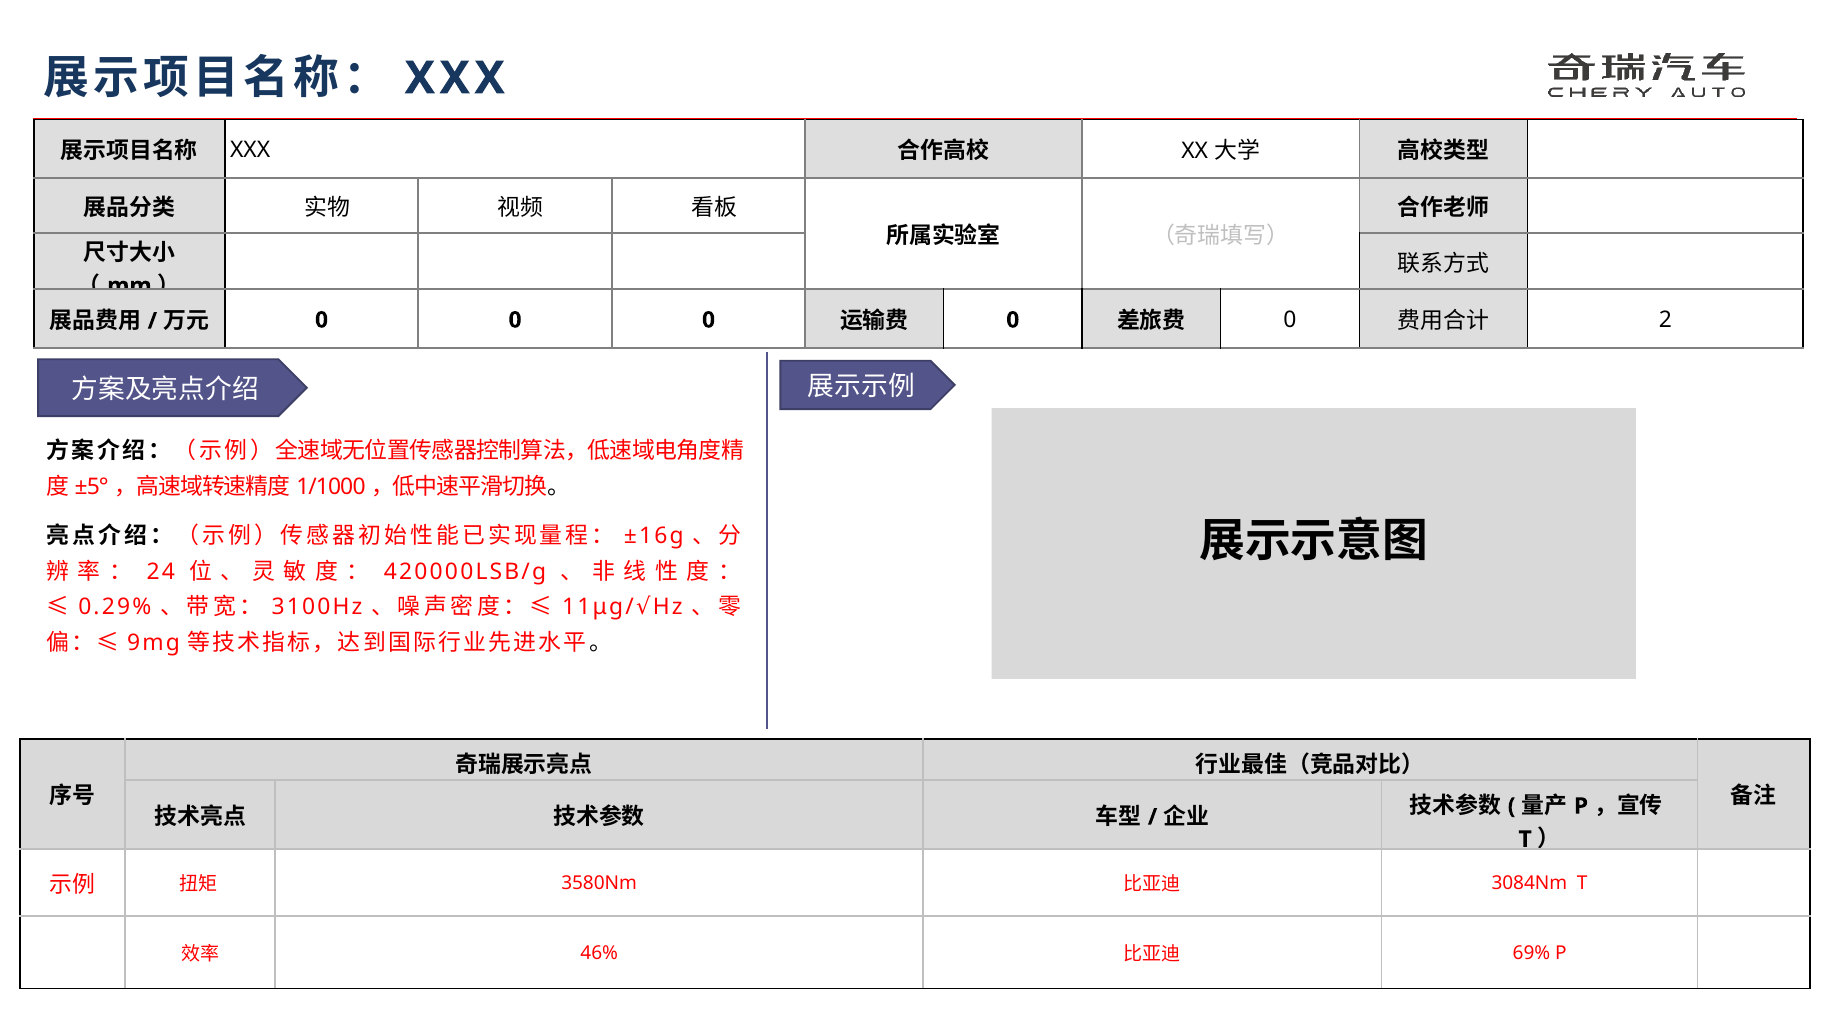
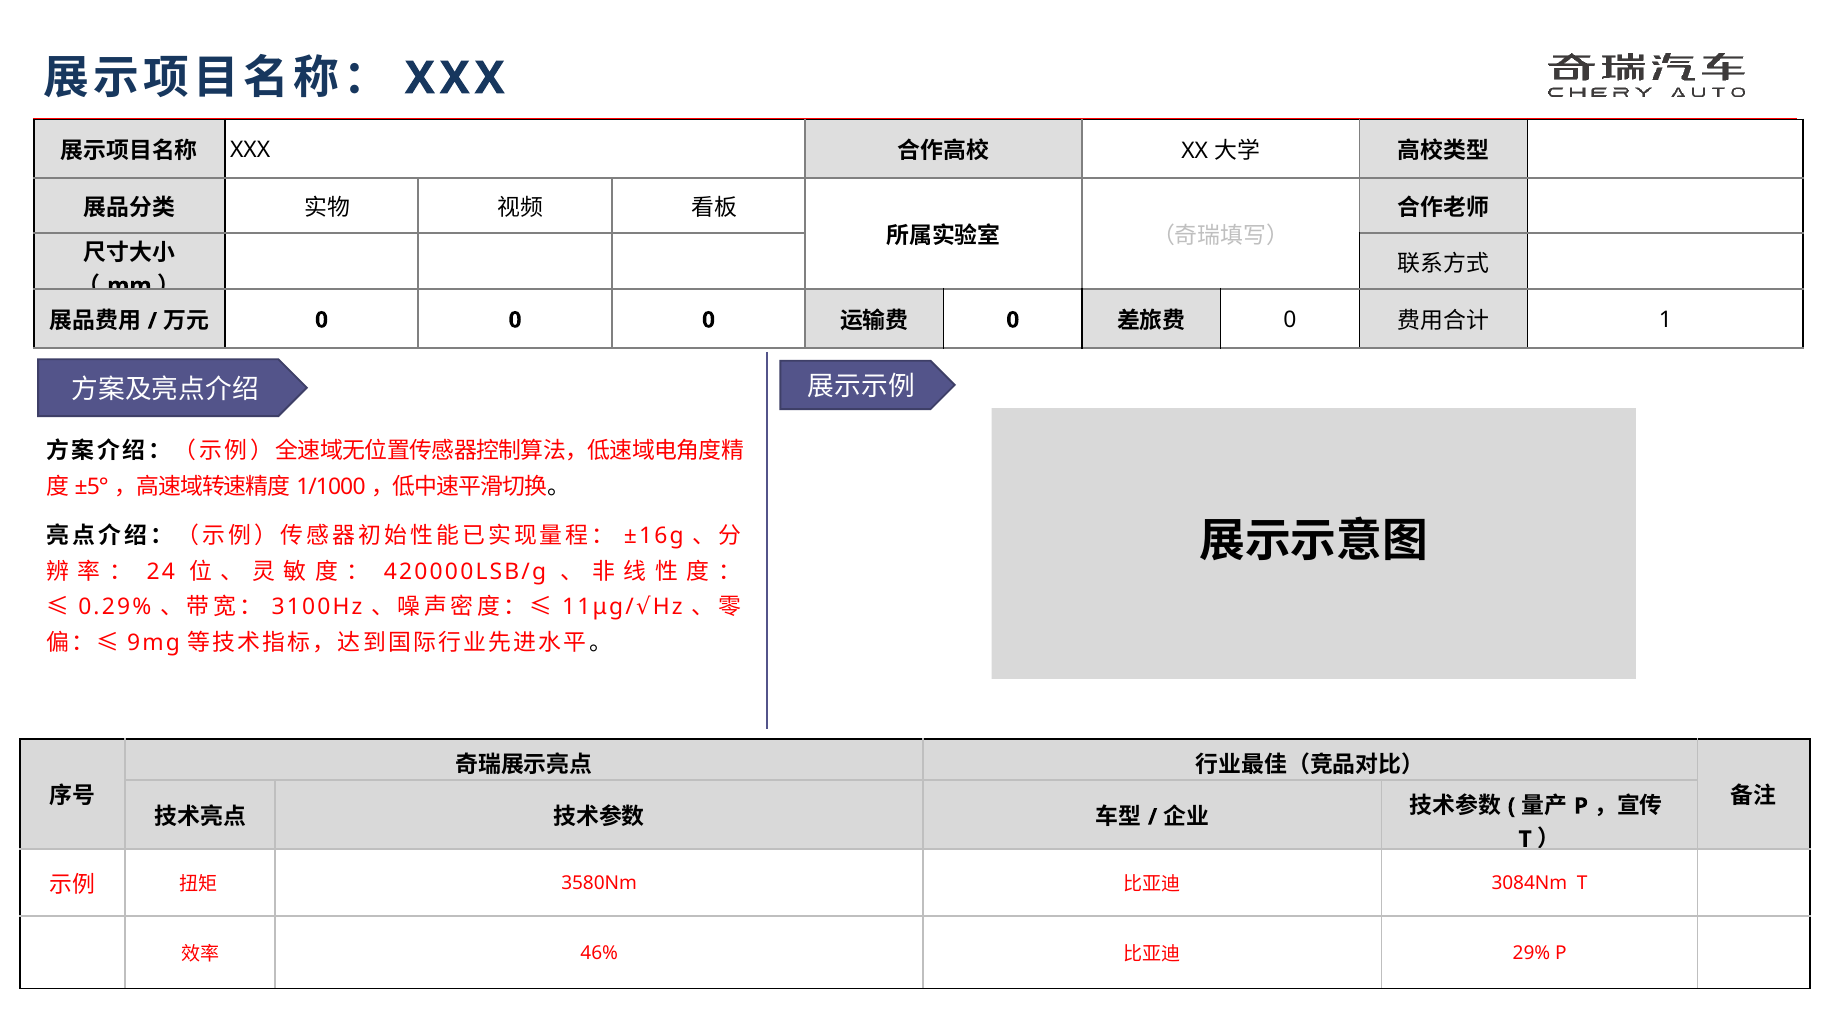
2: 2 -> 1
69%: 69% -> 29%
